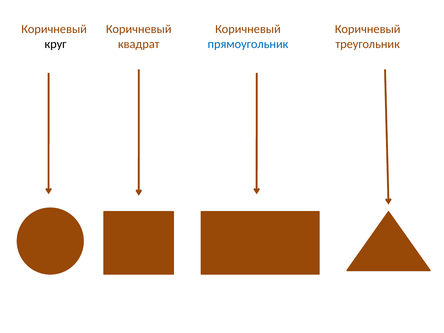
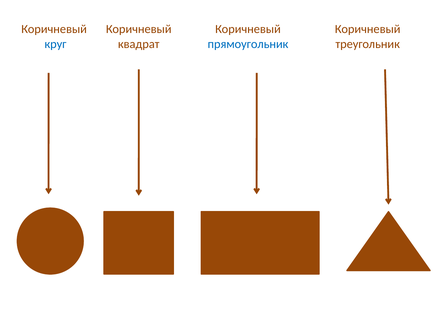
круг colour: black -> blue
